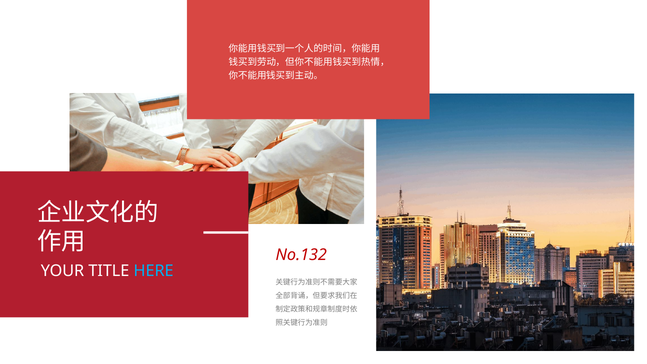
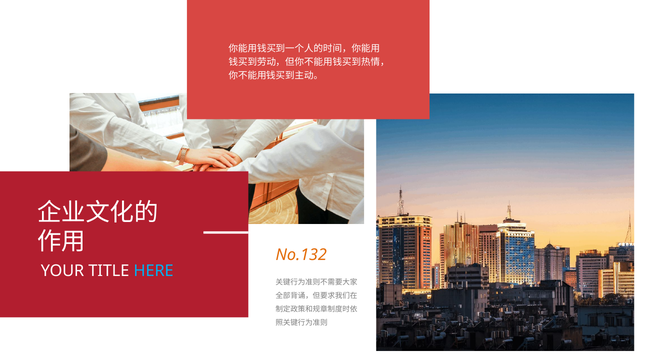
No.132 colour: red -> orange
